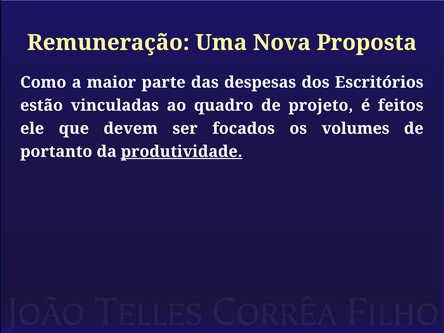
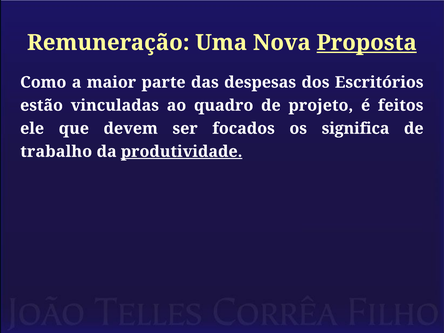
Proposta underline: none -> present
volumes: volumes -> significa
portanto: portanto -> trabalho
